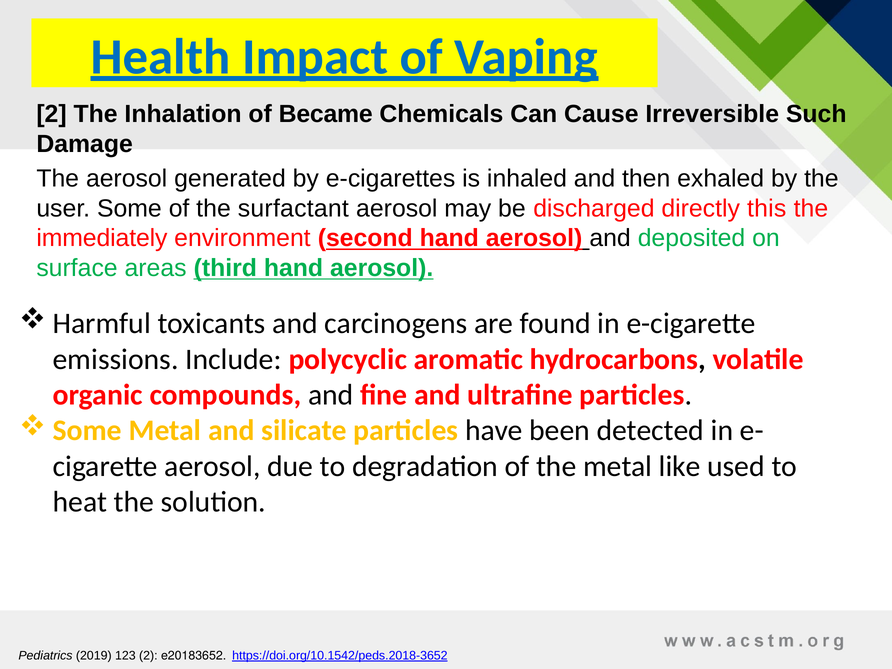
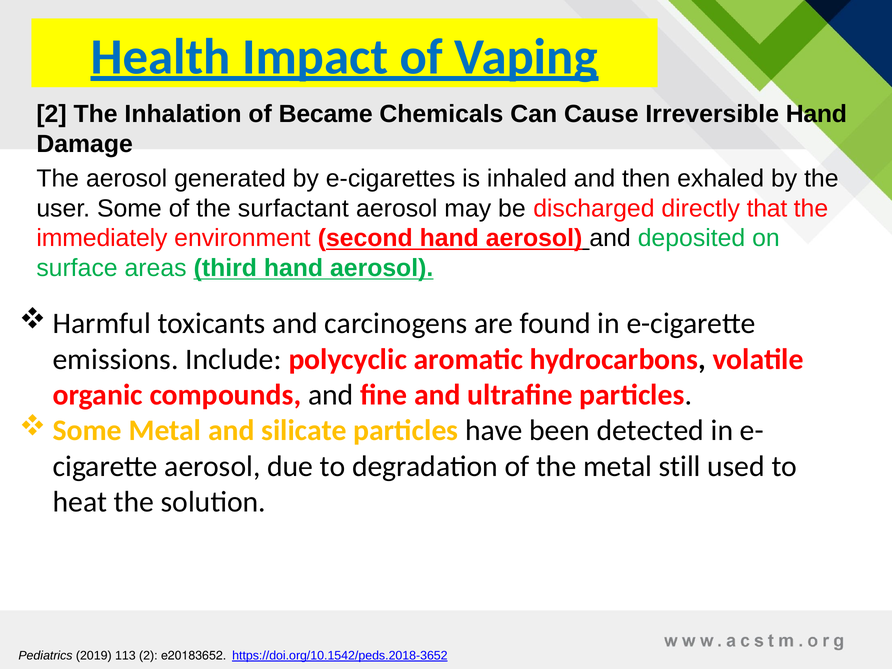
Irreversible Such: Such -> Hand
this: this -> that
like: like -> still
123: 123 -> 113
